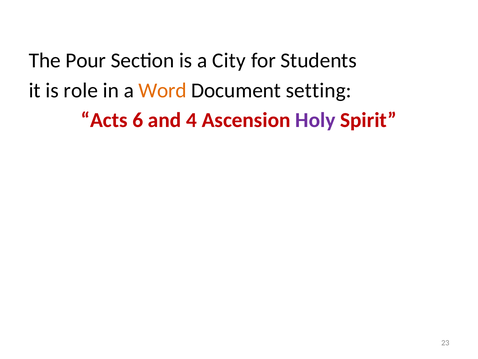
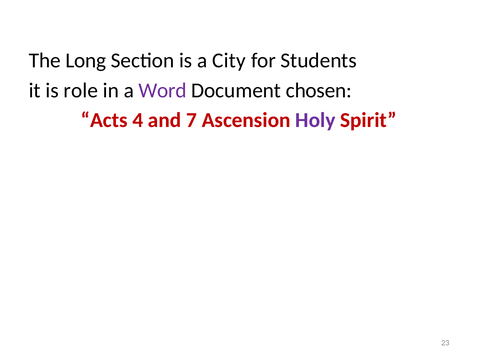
Pour: Pour -> Long
Word colour: orange -> purple
setting: setting -> chosen
6: 6 -> 4
4: 4 -> 7
